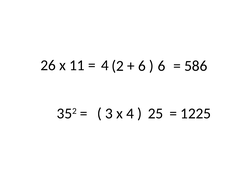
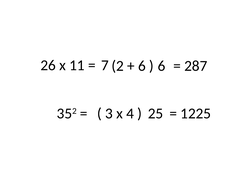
4 at (105, 65): 4 -> 7
586: 586 -> 287
